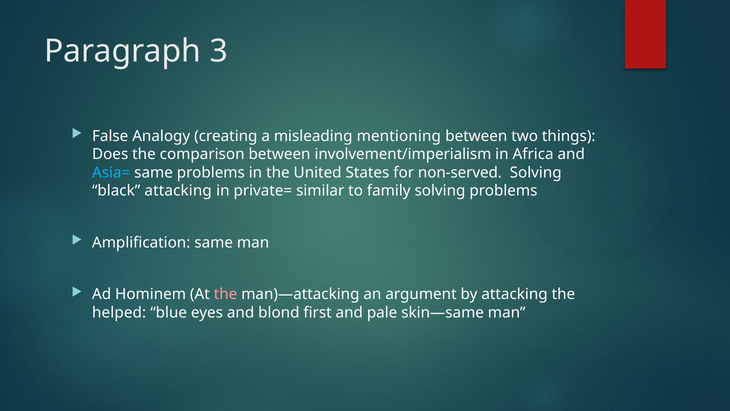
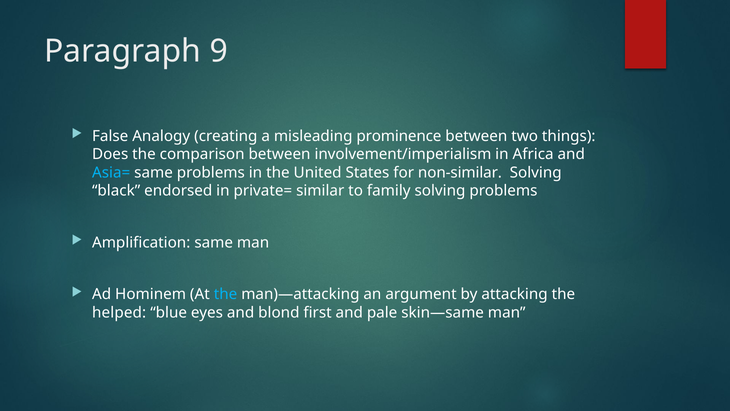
3: 3 -> 9
mentioning: mentioning -> prominence
non-served: non-served -> non-similar
black attacking: attacking -> endorsed
the at (226, 294) colour: pink -> light blue
